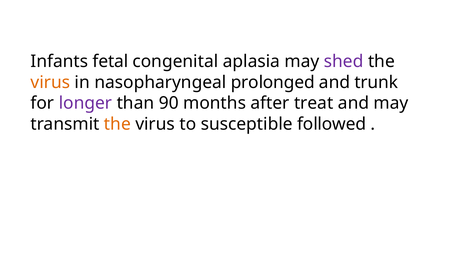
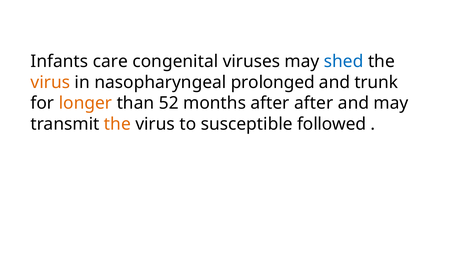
fetal: fetal -> care
aplasia: aplasia -> viruses
shed colour: purple -> blue
longer colour: purple -> orange
90: 90 -> 52
after treat: treat -> after
